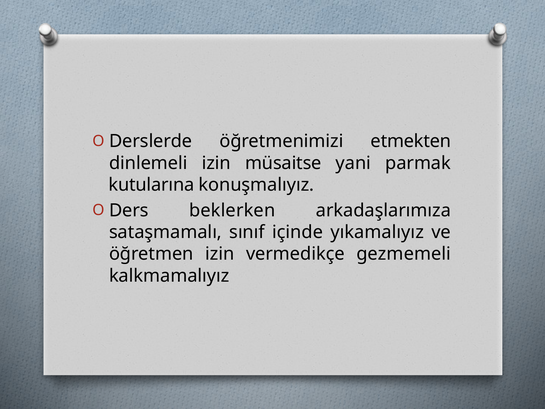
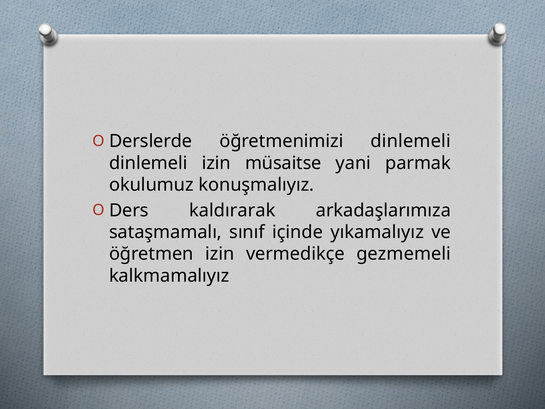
öğretmenimizi etmekten: etmekten -> dinlemeli
kutularına: kutularına -> okulumuz
beklerken: beklerken -> kaldırarak
